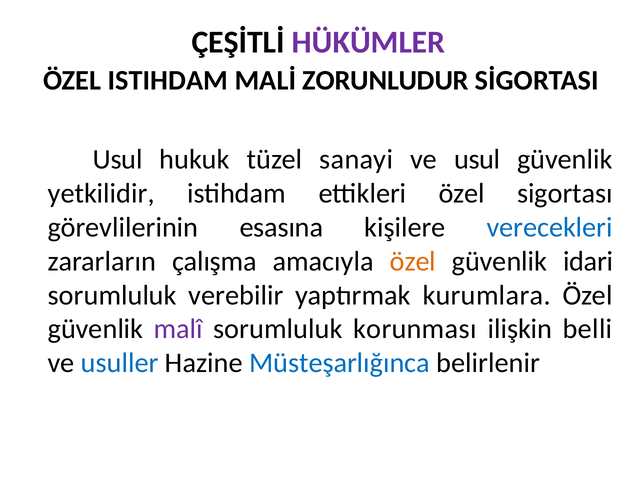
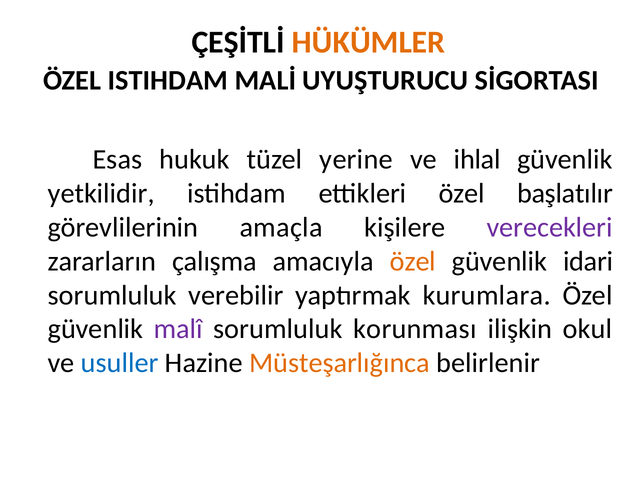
HÜKÜMLER colour: purple -> orange
ZORUNLUDUR: ZORUNLUDUR -> UYUŞTURUCU
Usul at (118, 160): Usul -> Esas
sanayi: sanayi -> yerine
ve usul: usul -> ihlal
sigortası: sigortası -> başlatılır
esasına: esasına -> amaçla
verecekleri colour: blue -> purple
belli: belli -> okul
Müsteşarlığınca colour: blue -> orange
